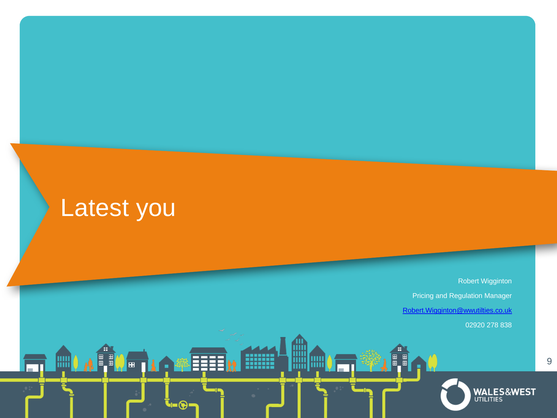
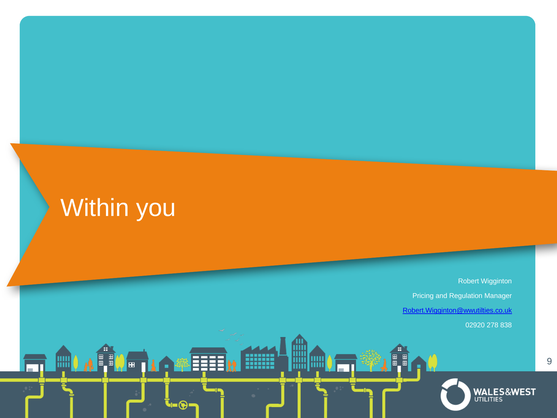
Latest: Latest -> Within
